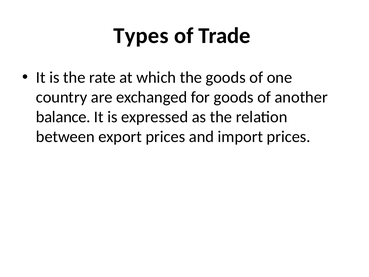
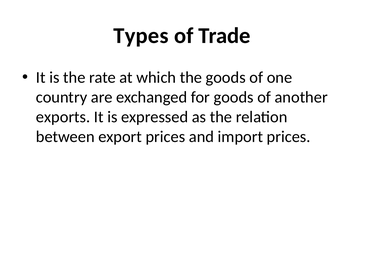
balance: balance -> exports
